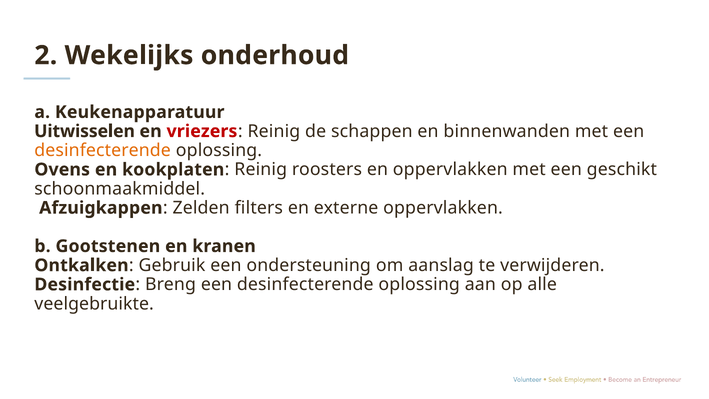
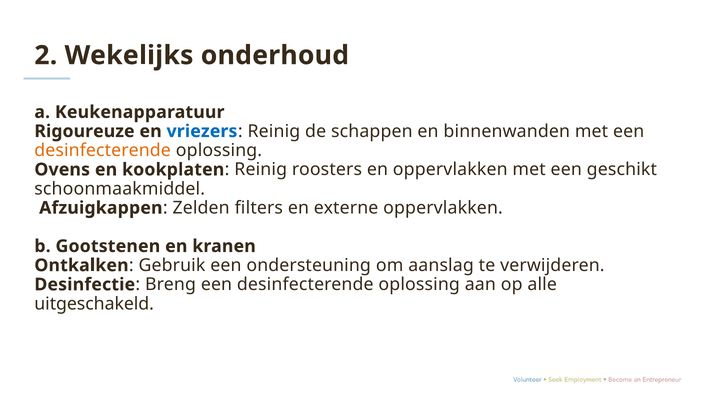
Uitwisselen: Uitwisselen -> Rigoureuze
vriezers colour: red -> blue
veelgebruikte: veelgebruikte -> uitgeschakeld
